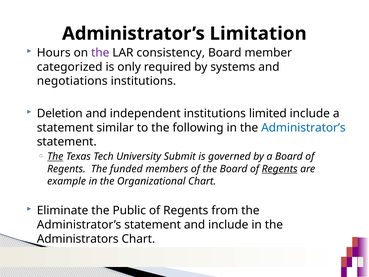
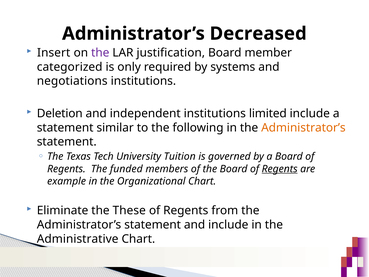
Limitation: Limitation -> Decreased
Hours: Hours -> Insert
consistency: consistency -> justification
Administrator’s at (303, 128) colour: blue -> orange
The at (55, 156) underline: present -> none
Submit: Submit -> Tuition
Public: Public -> These
Administrators: Administrators -> Administrative
